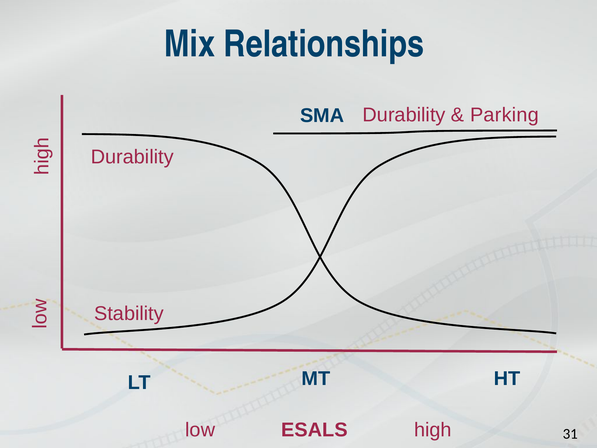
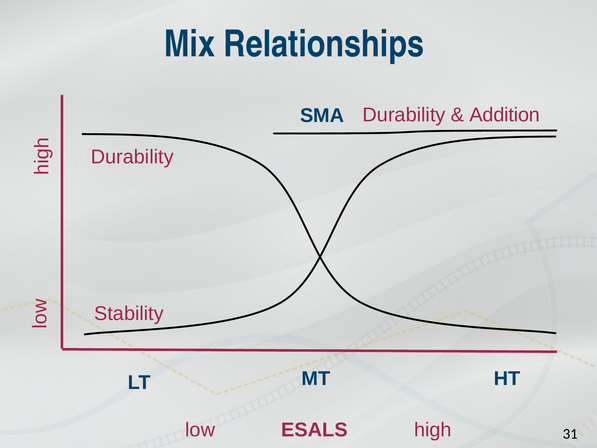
Parking: Parking -> Addition
